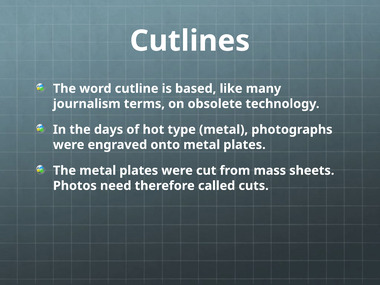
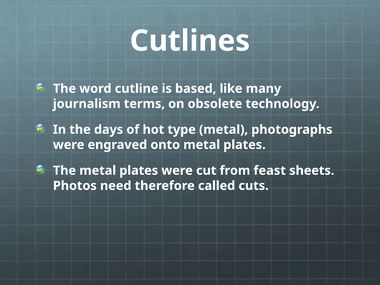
mass: mass -> feast
